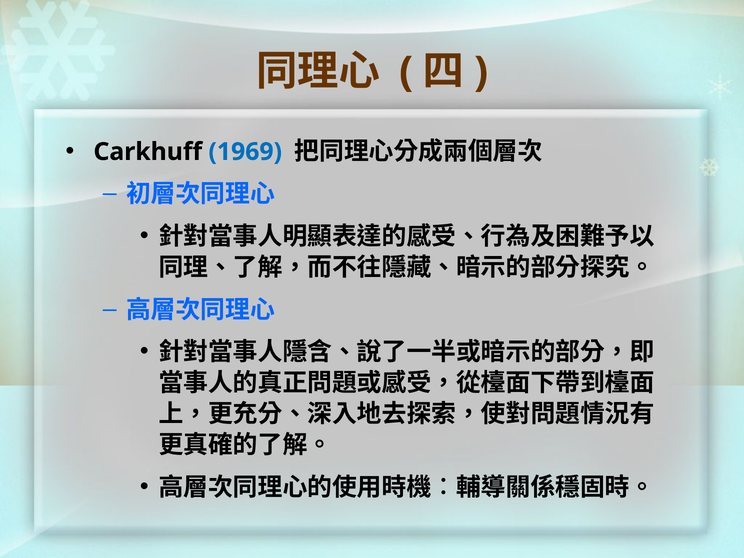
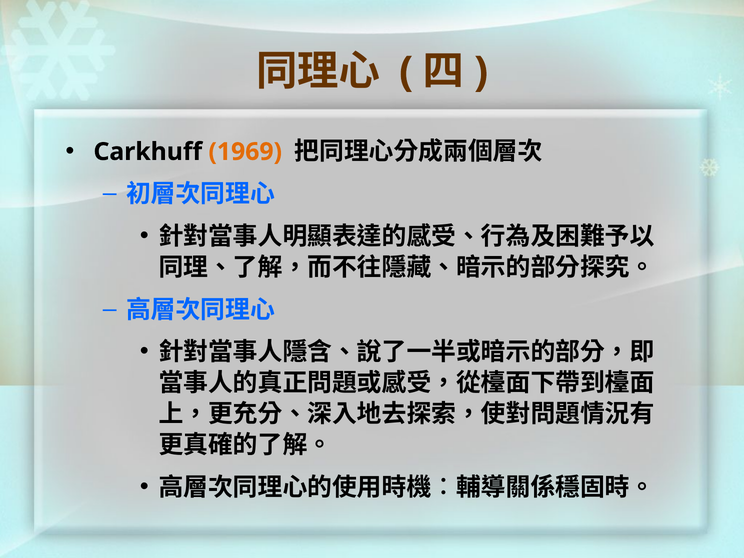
1969 colour: blue -> orange
